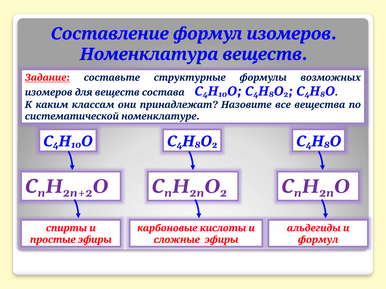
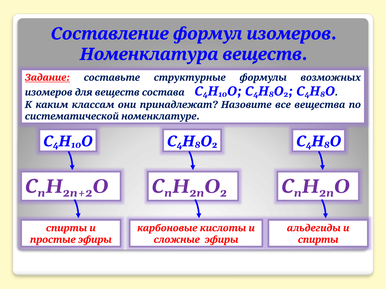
формул at (318, 240): формул -> спирты
